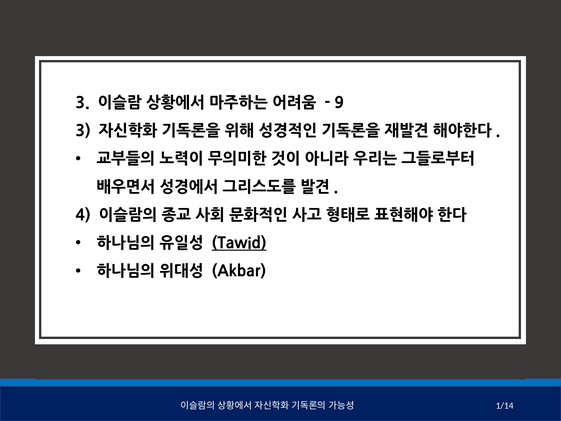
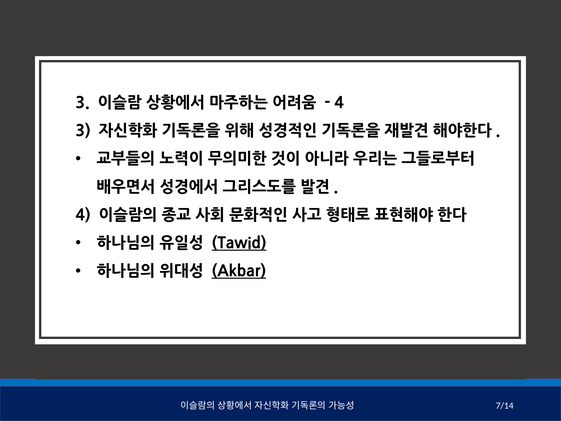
9 at (339, 103): 9 -> 4
Akbar underline: none -> present
1/14: 1/14 -> 7/14
